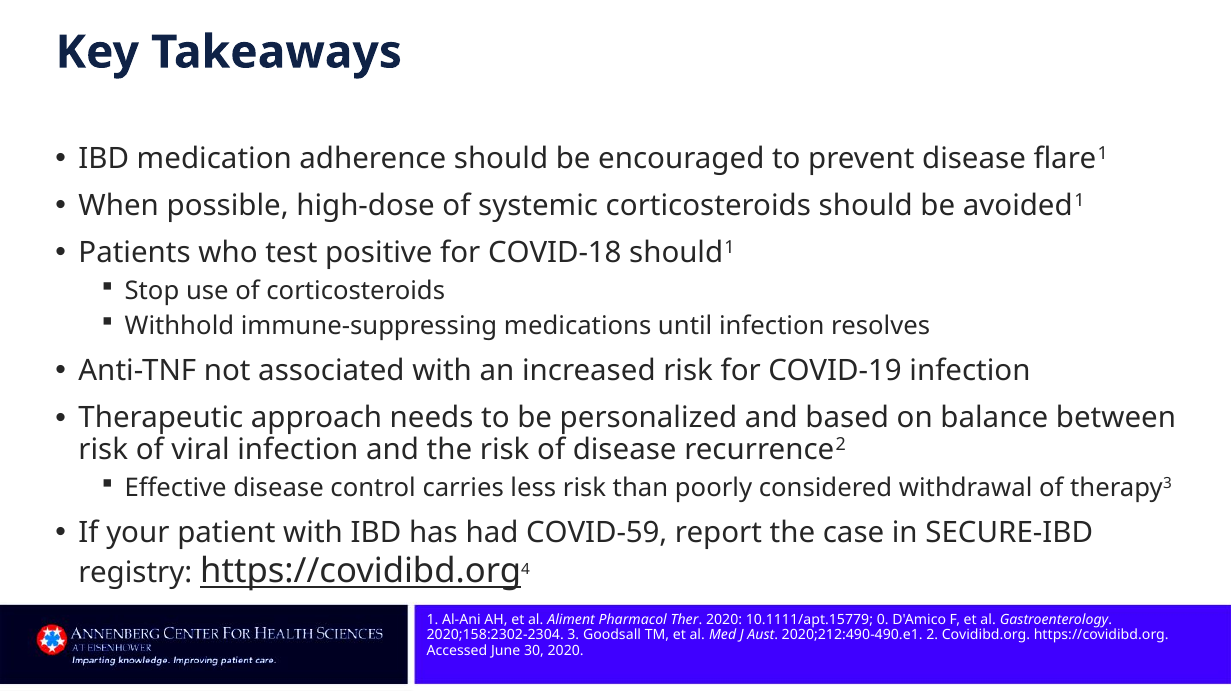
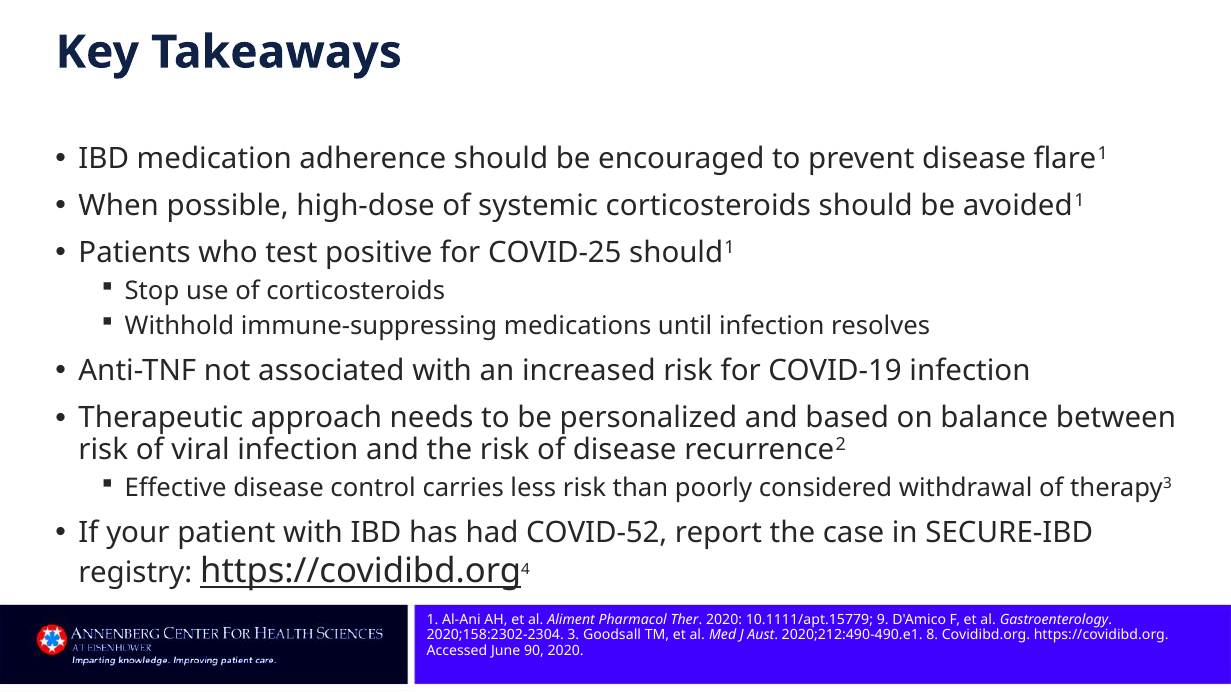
COVID-18: COVID-18 -> COVID-25
COVID-59: COVID-59 -> COVID-52
0: 0 -> 9
2: 2 -> 8
30: 30 -> 90
